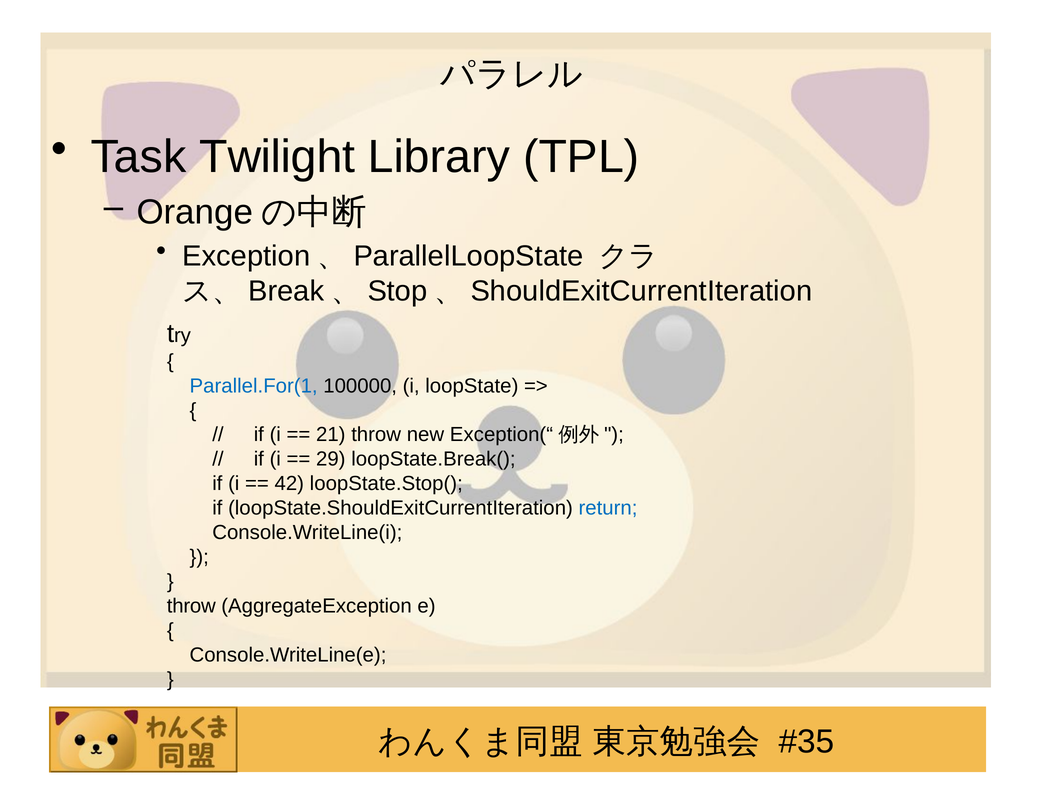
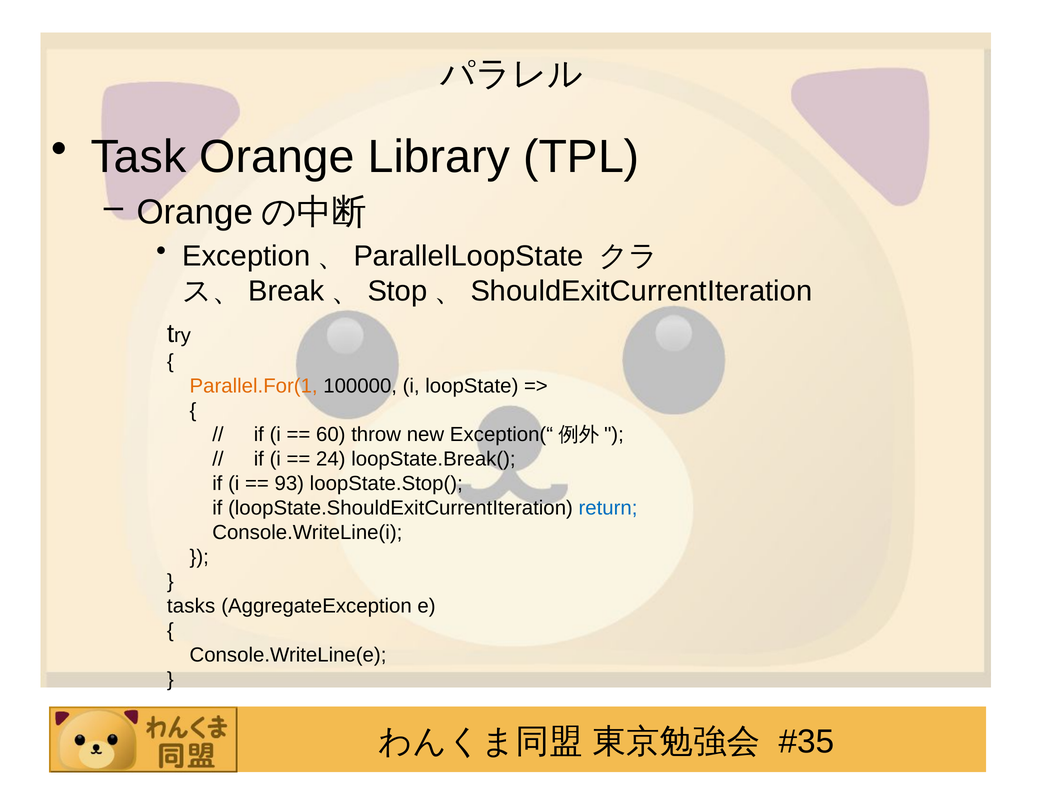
Task Twilight: Twilight -> Orange
Parallel.For(1 colour: blue -> orange
21: 21 -> 60
29: 29 -> 24
42: 42 -> 93
throw at (191, 606): throw -> tasks
